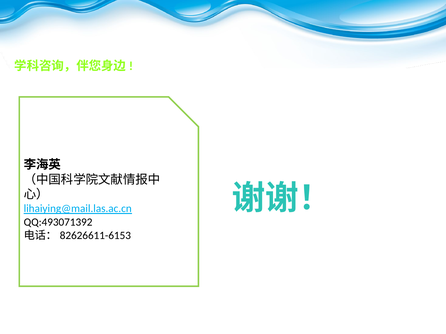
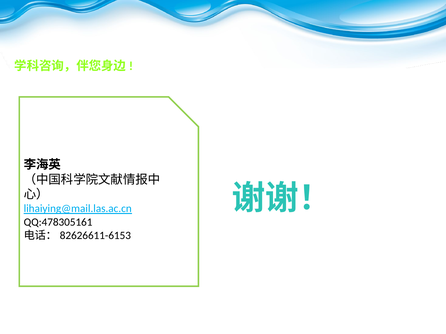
QQ:493071392: QQ:493071392 -> QQ:478305161
